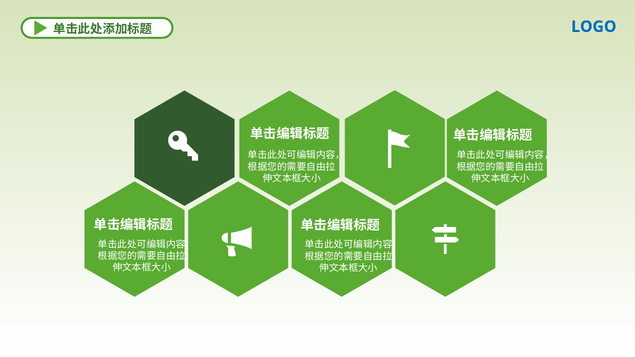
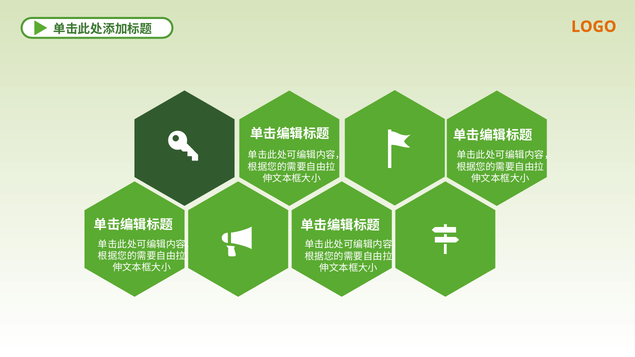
LOGO colour: blue -> orange
